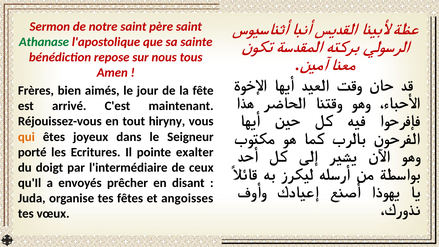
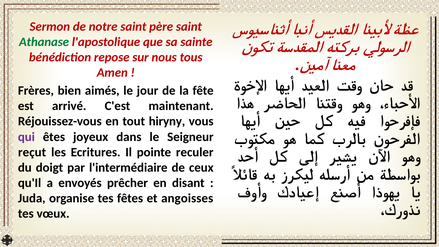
qui colour: orange -> purple
porté: porté -> reçut
exalter: exalter -> reculer
